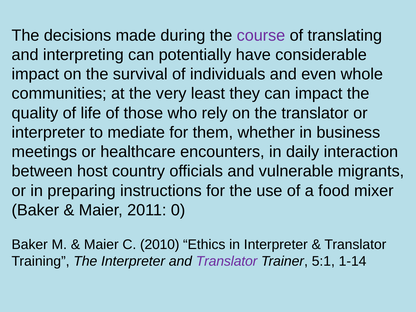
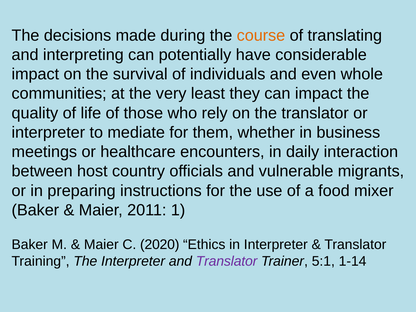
course colour: purple -> orange
0: 0 -> 1
2010: 2010 -> 2020
